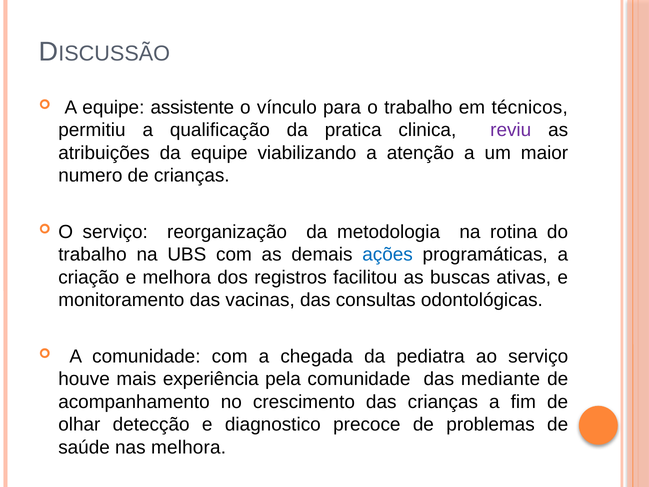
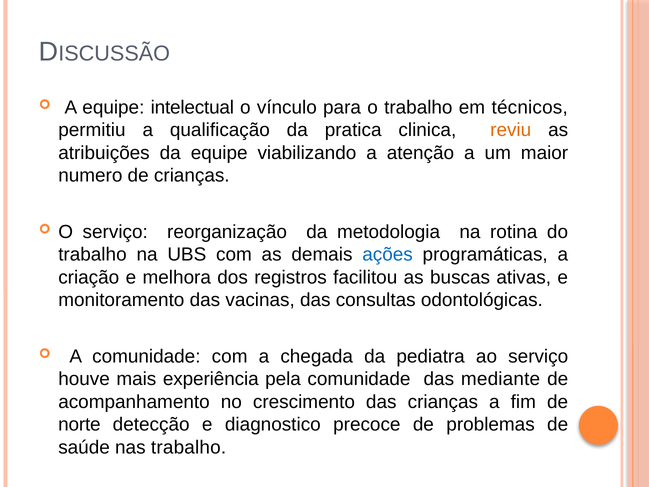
assistente: assistente -> intelectual
reviu colour: purple -> orange
olhar: olhar -> norte
nas melhora: melhora -> trabalho
